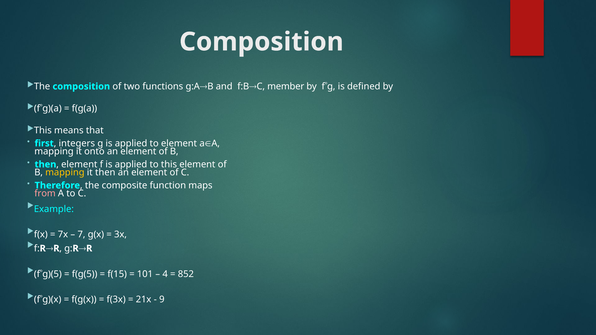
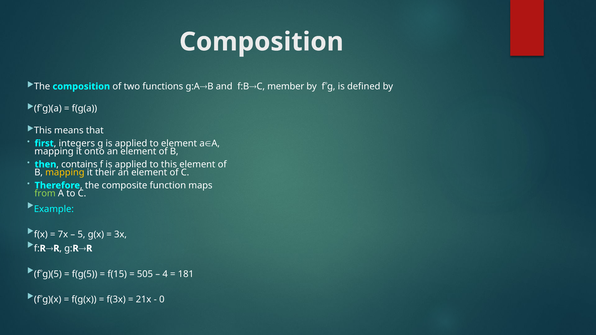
then element: element -> contains
it then: then -> their
from colour: pink -> light green
7: 7 -> 5
101: 101 -> 505
852: 852 -> 181
9: 9 -> 0
